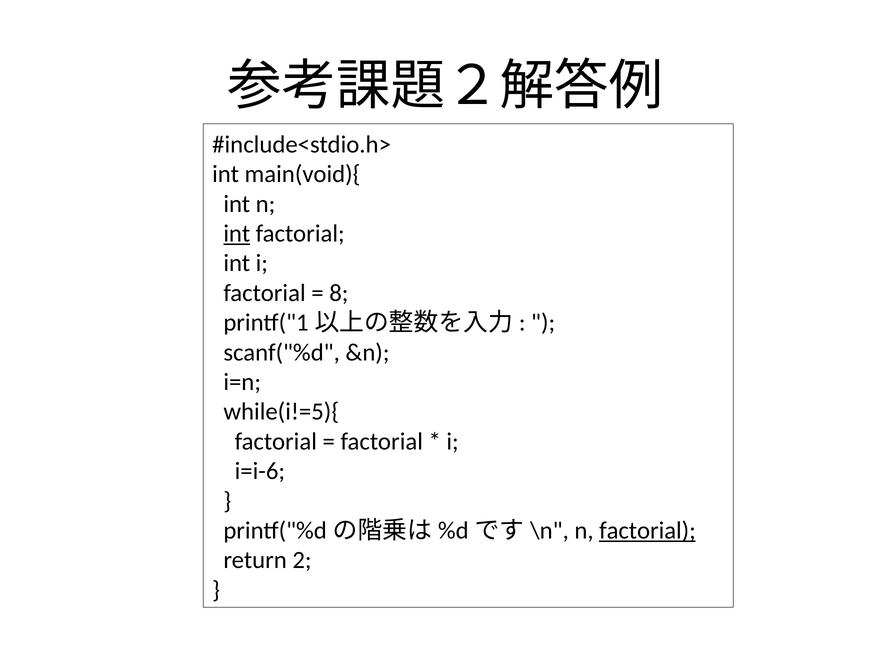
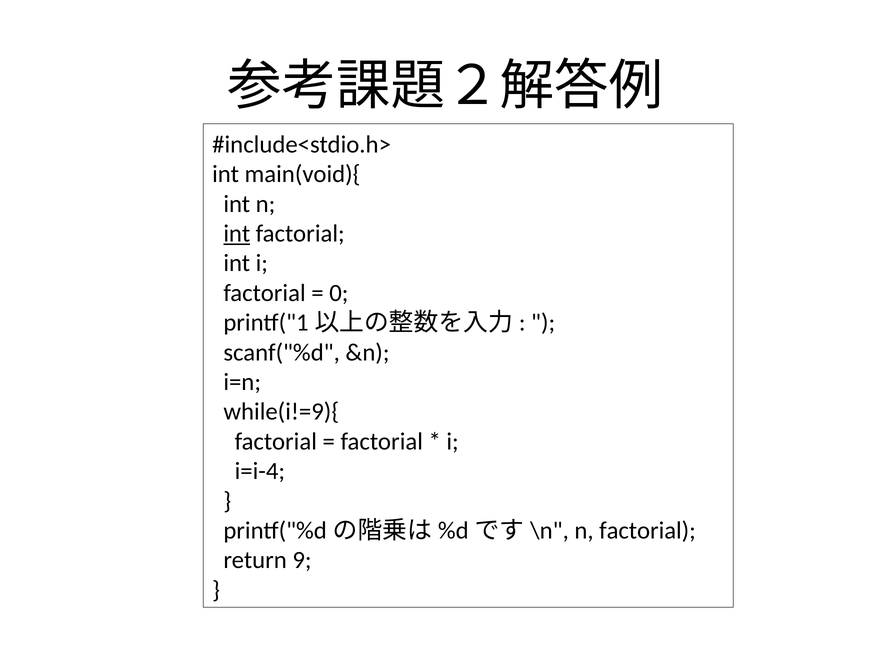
8: 8 -> 0
while(i!=5){: while(i!=5){ -> while(i!=9){
i=i-6: i=i-6 -> i=i-4
factorial at (647, 531) underline: present -> none
2: 2 -> 9
